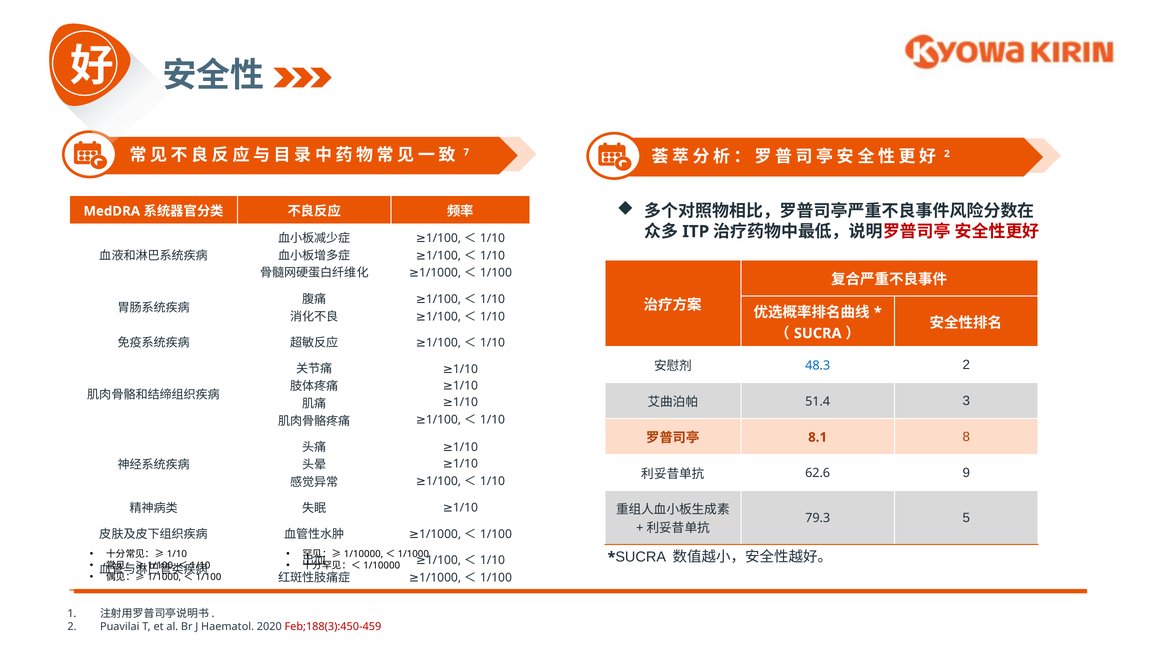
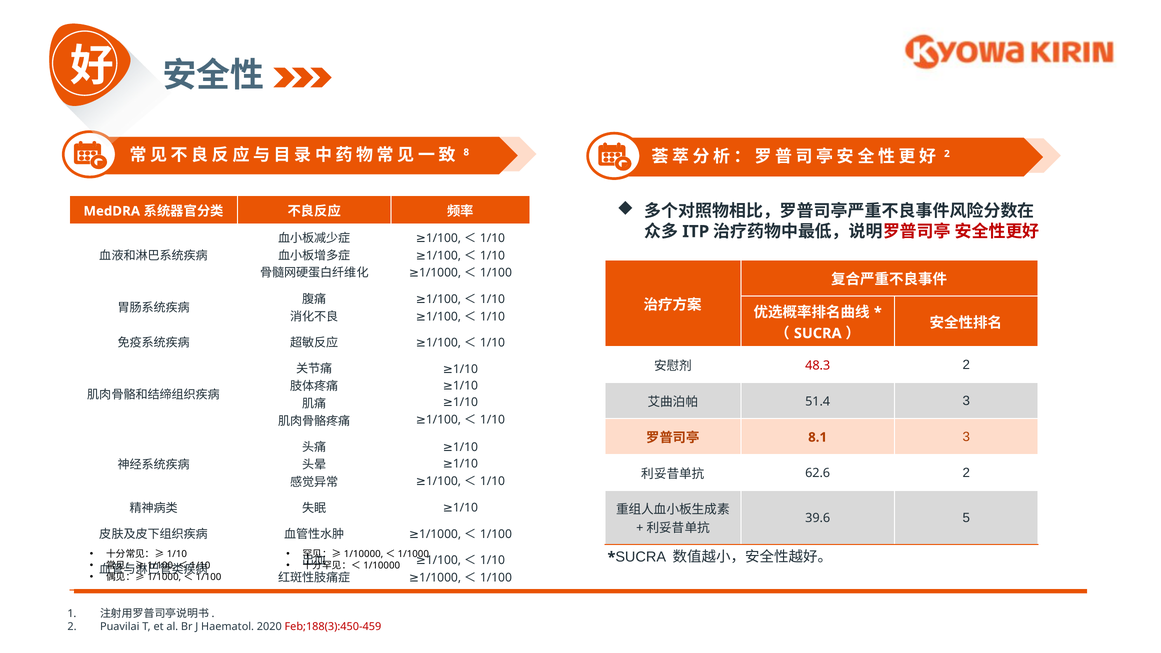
7: 7 -> 8
48.3 colour: blue -> red
8.1 8: 8 -> 3
62.6 9: 9 -> 2
79.3: 79.3 -> 39.6
